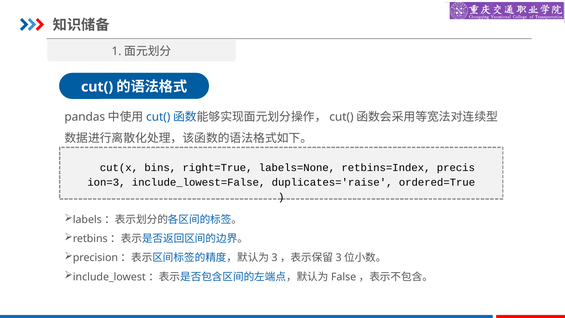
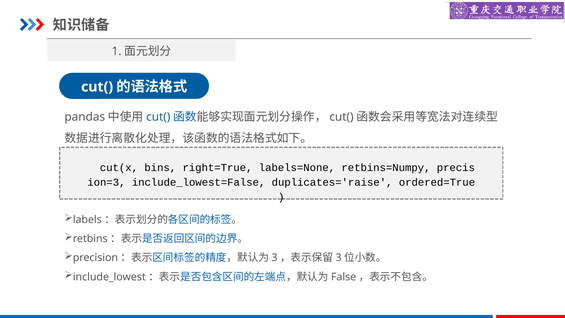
retbins=Index: retbins=Index -> retbins=Numpy
